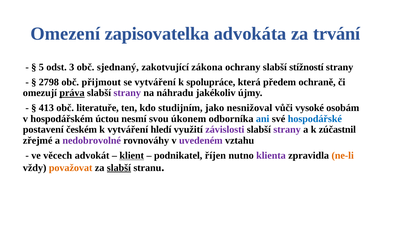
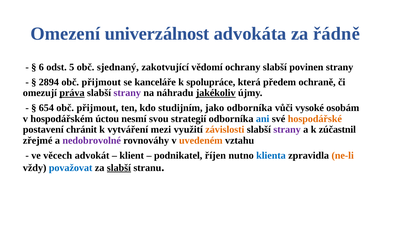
zapisovatelka: zapisovatelka -> univerzálnost
trvání: trvání -> řádně
5: 5 -> 6
3: 3 -> 5
zákona: zákona -> vědomí
stížností: stížností -> povinen
2798: 2798 -> 2894
se vytváření: vytváření -> kanceláře
jakékoliv underline: none -> present
413: 413 -> 654
literatuře at (98, 108): literatuře -> přijmout
jako nesnižoval: nesnižoval -> odborníka
úkonem: úkonem -> strategií
hospodářské colour: blue -> orange
českém: českém -> chránit
hledí: hledí -> mezi
závislosti colour: purple -> orange
uvedeném colour: purple -> orange
klient underline: present -> none
klienta colour: purple -> blue
považovat colour: orange -> blue
